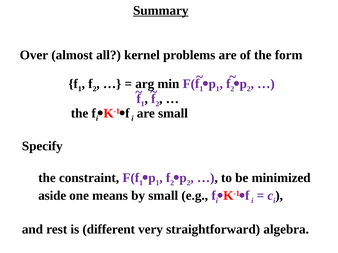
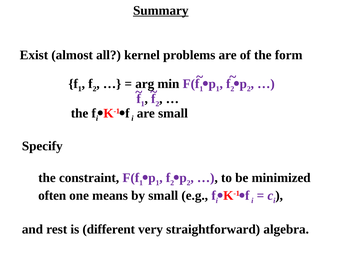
Over: Over -> Exist
aside: aside -> often
